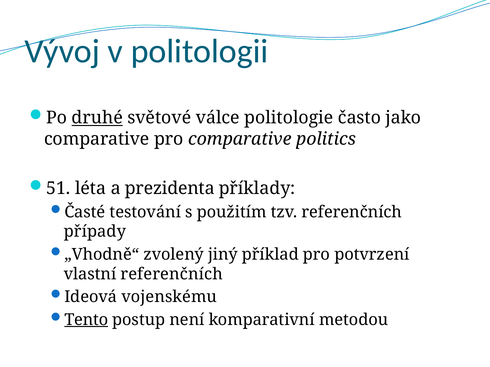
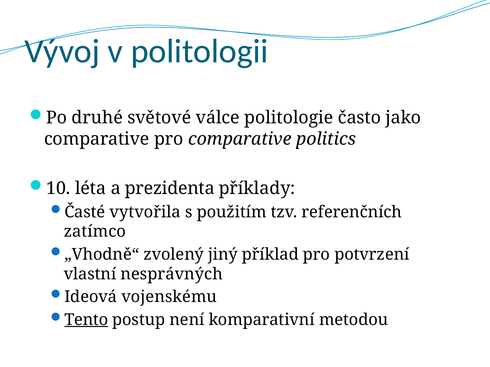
druhé underline: present -> none
51: 51 -> 10
testování: testování -> vytvořila
případy: případy -> zatímco
vlastní referenčních: referenčních -> nesprávných
